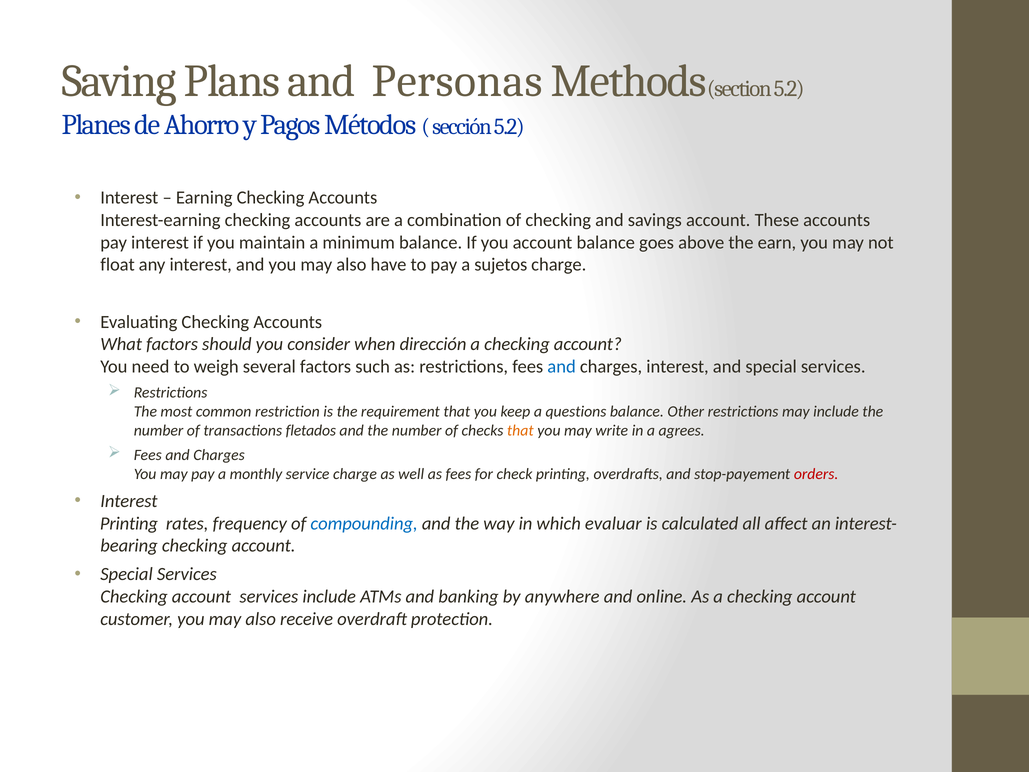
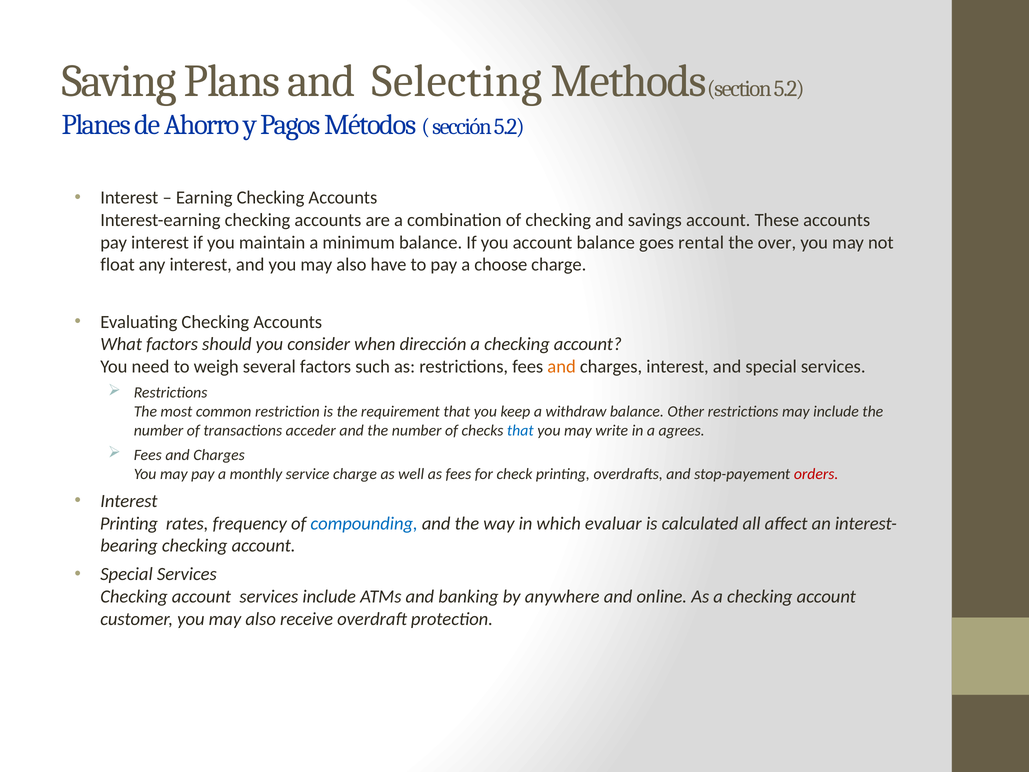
Personas: Personas -> Selecting
above: above -> rental
earn: earn -> over
sujetos: sujetos -> choose
and at (562, 366) colour: blue -> orange
questions: questions -> withdraw
fletados: fletados -> acceder
that at (520, 430) colour: orange -> blue
